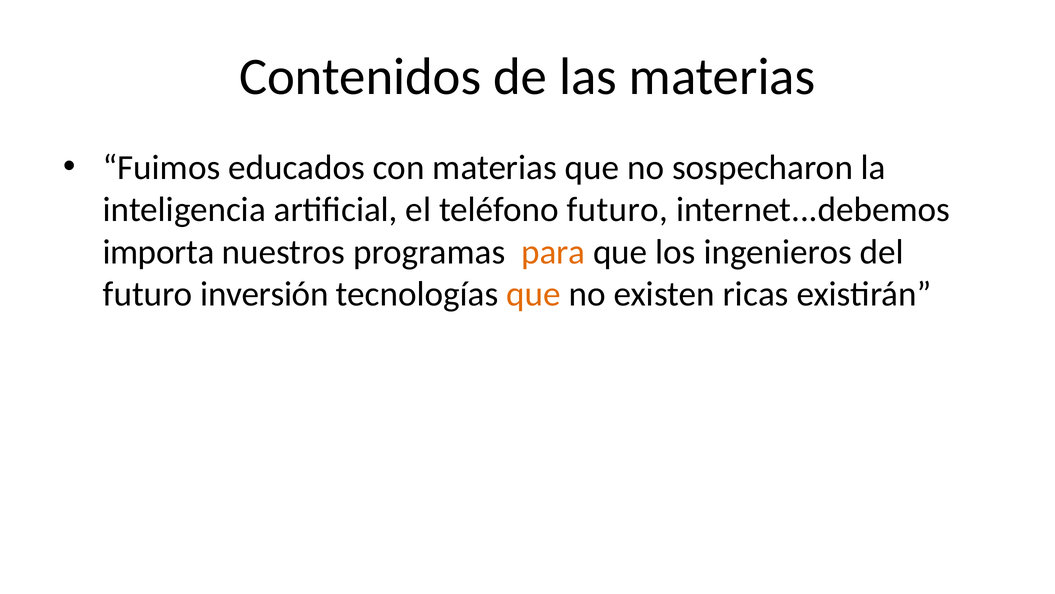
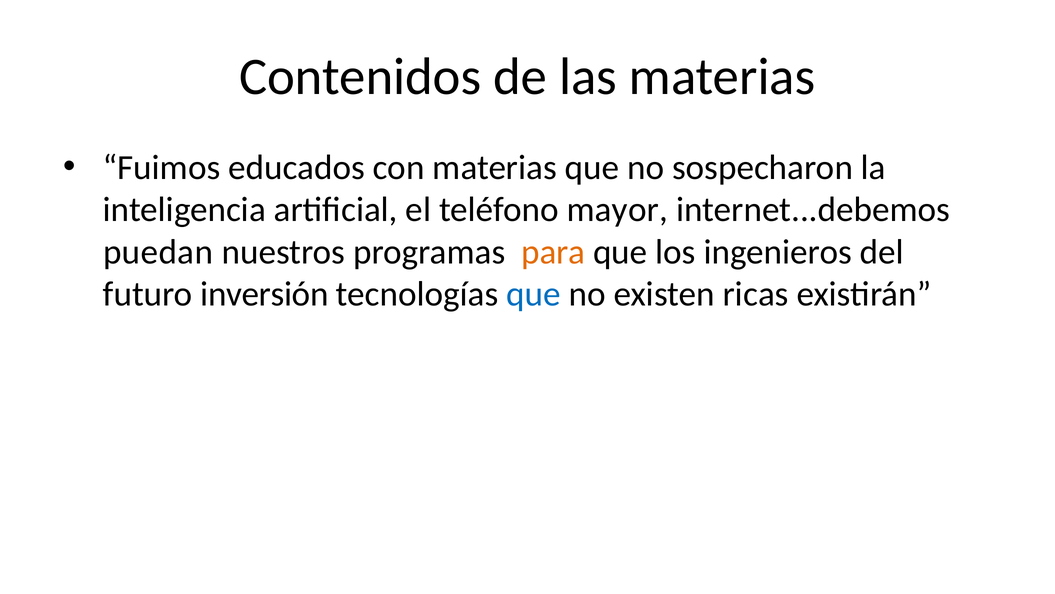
teléfono futuro: futuro -> mayor
importa: importa -> puedan
que at (534, 294) colour: orange -> blue
